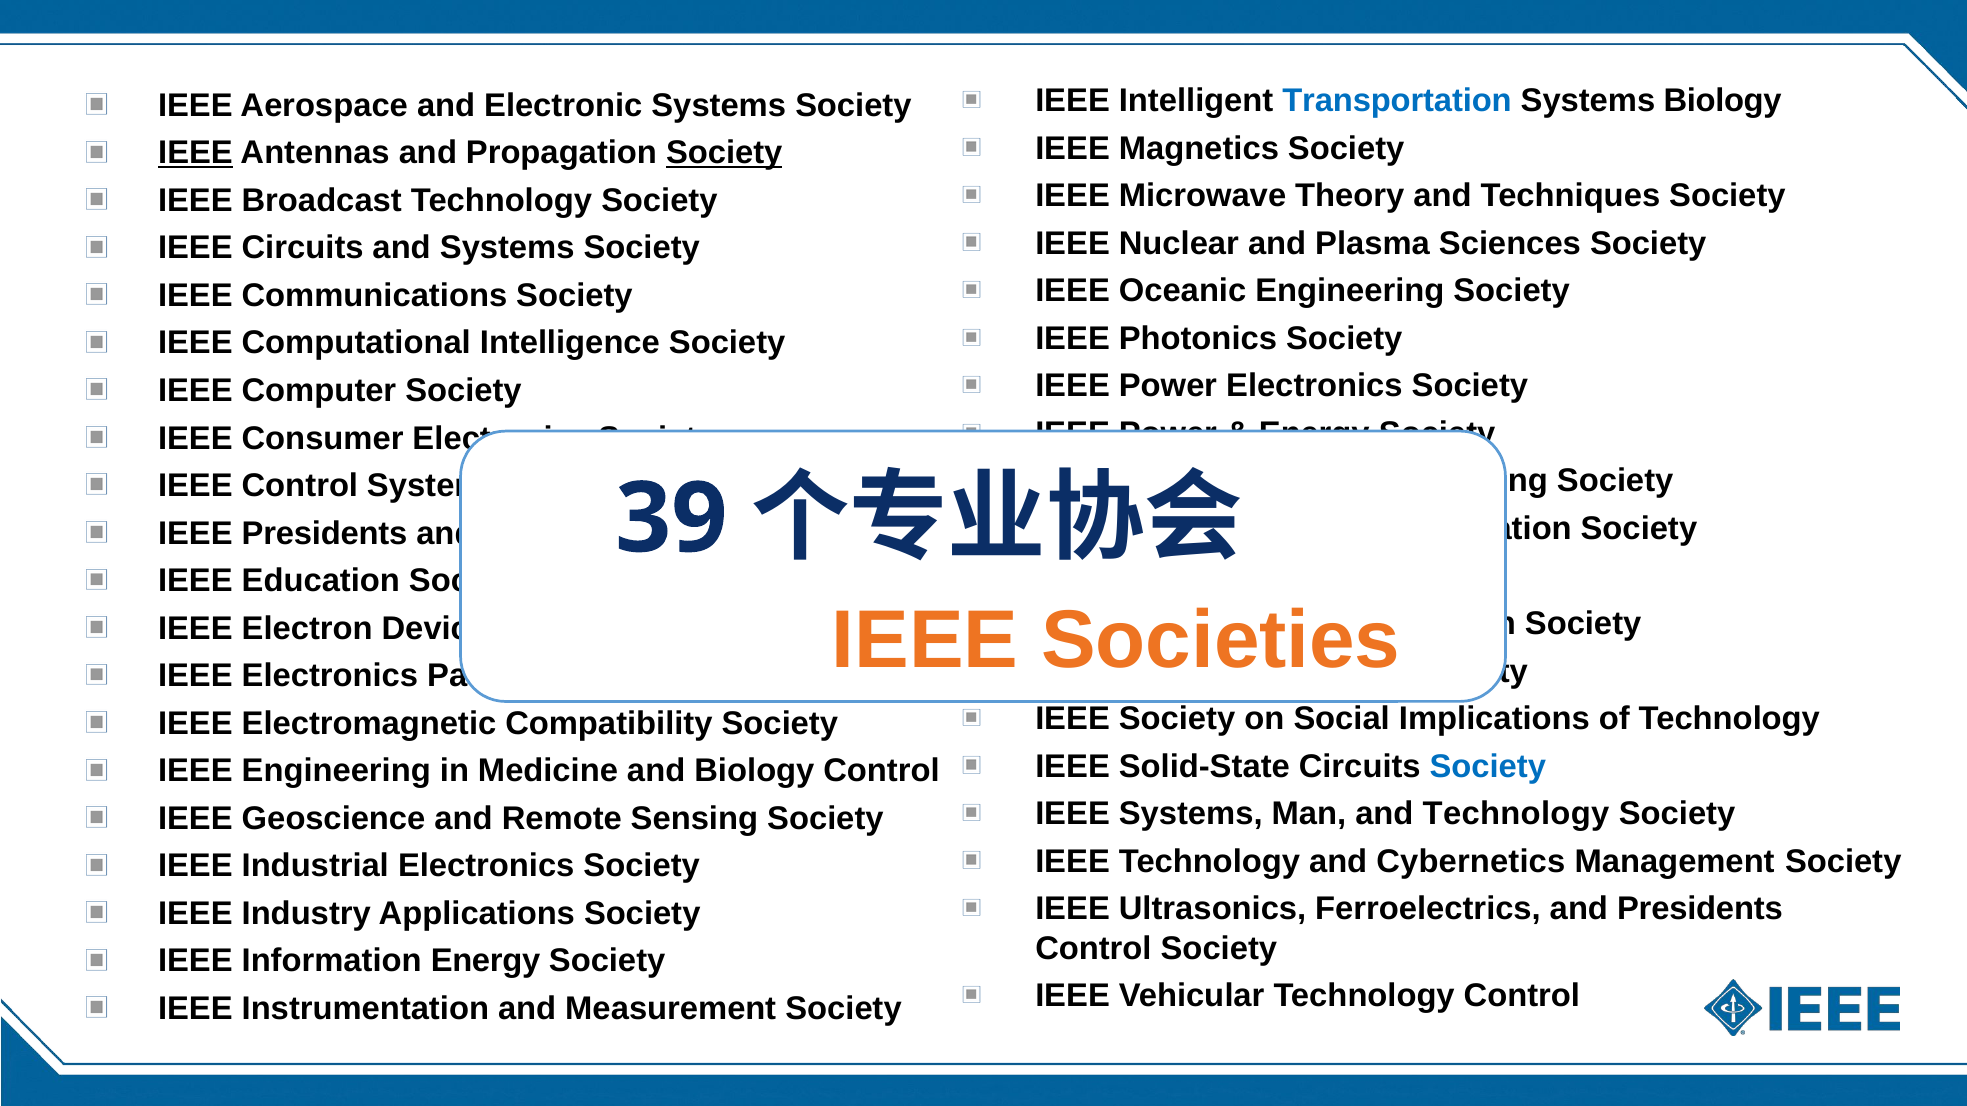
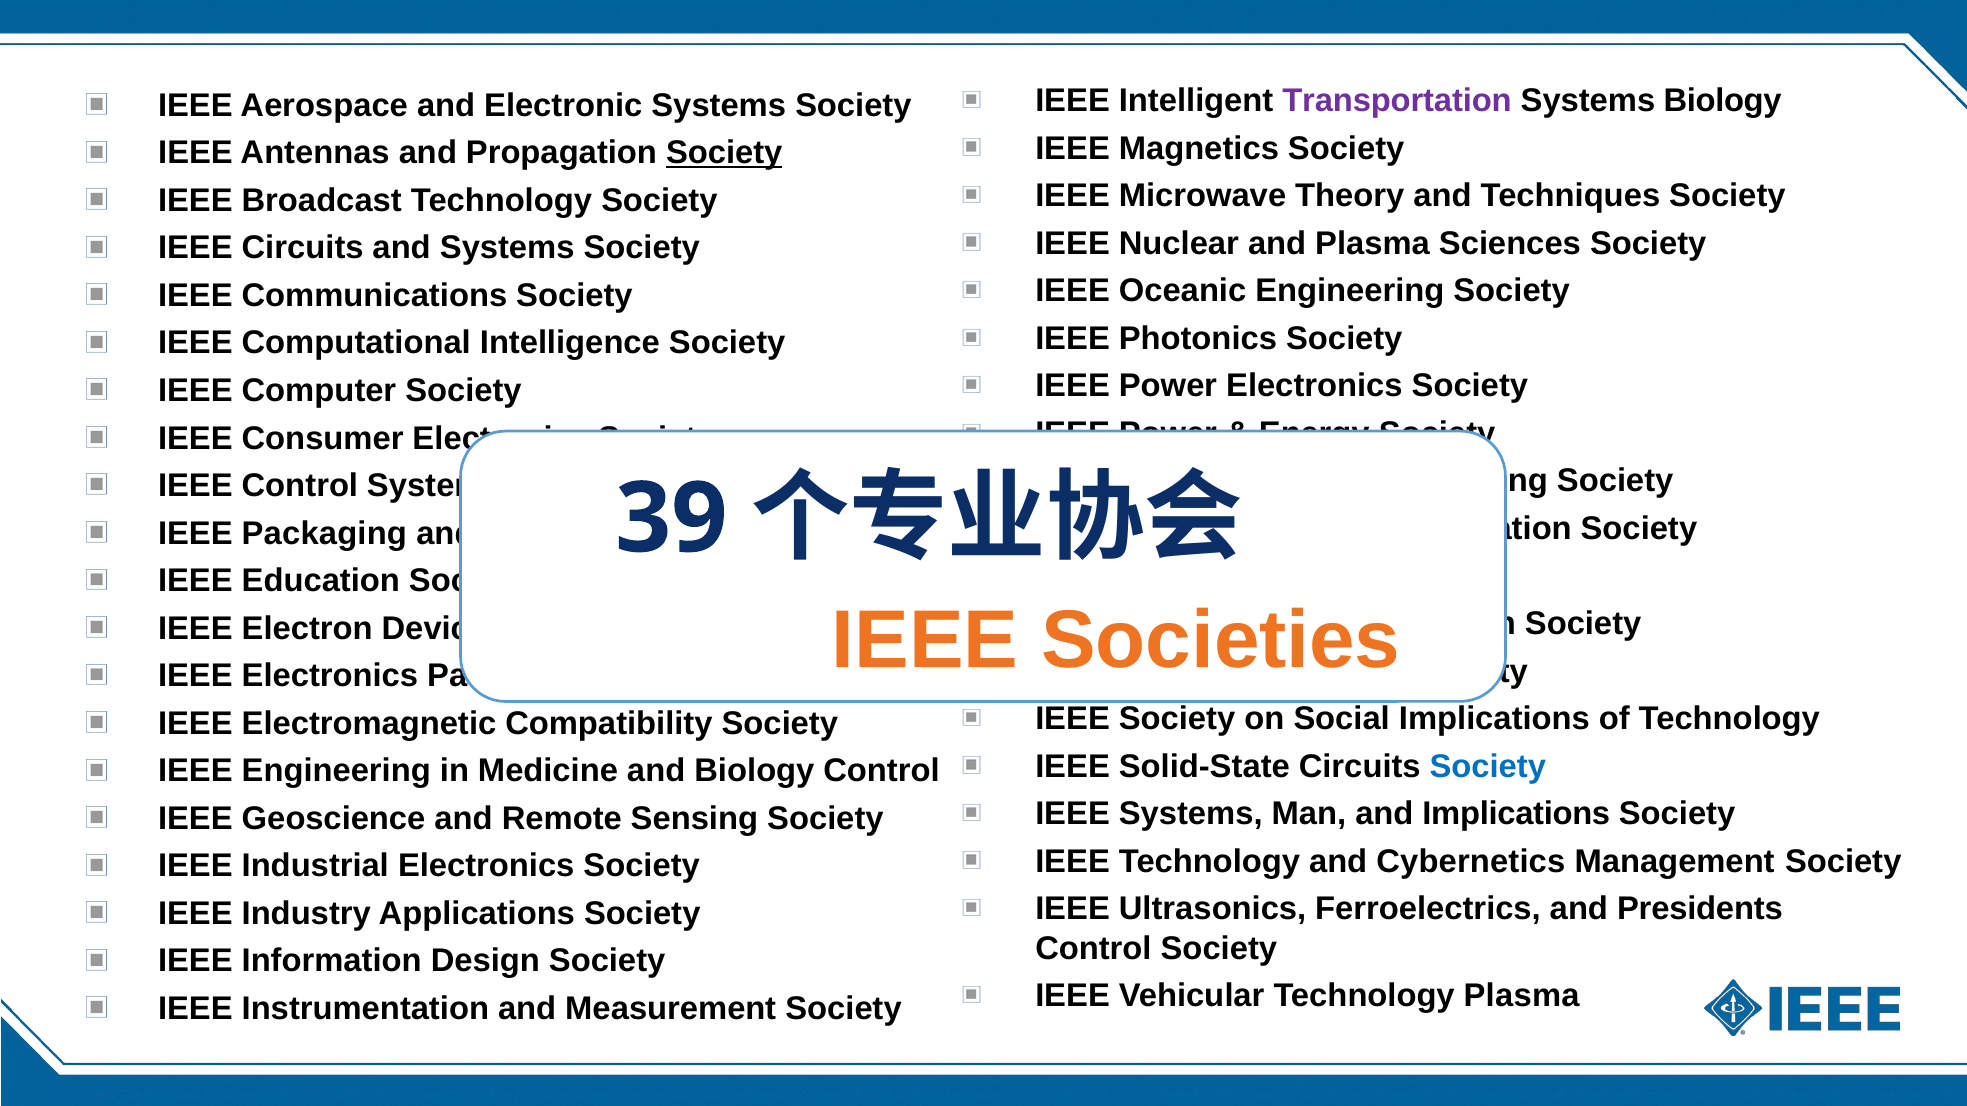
Transportation colour: blue -> purple
IEEE at (195, 153) underline: present -> none
IEEE Presidents: Presidents -> Packaging
and Technology: Technology -> Implications
Information Energy: Energy -> Design
Technology Control: Control -> Plasma
